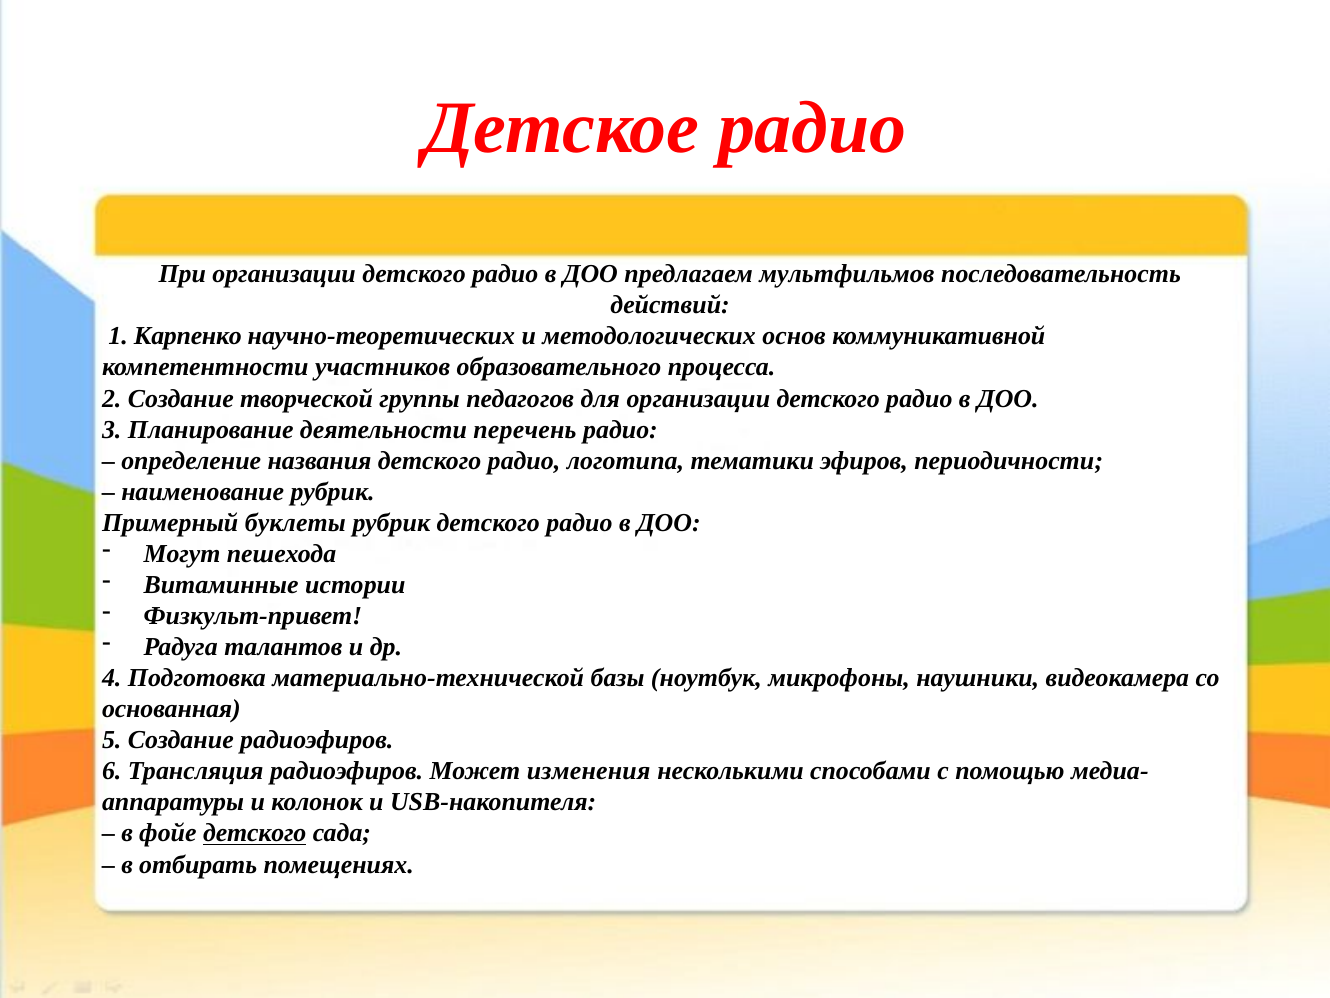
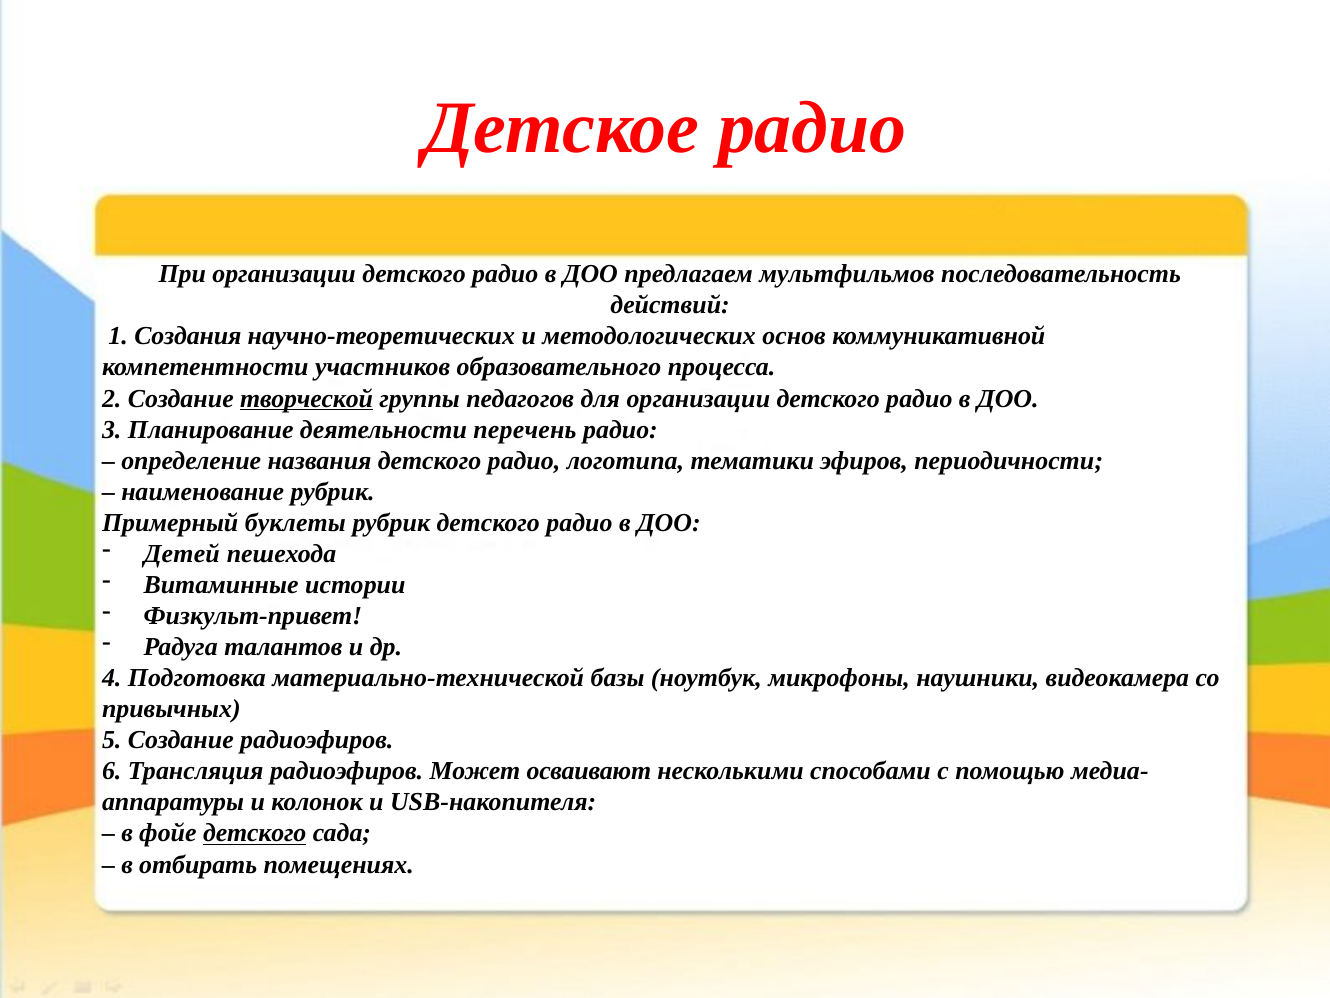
Карпенко: Карпенко -> Создания
творческой underline: none -> present
Могут: Могут -> Детей
основанная: основанная -> привычных
изменения: изменения -> осваивают
